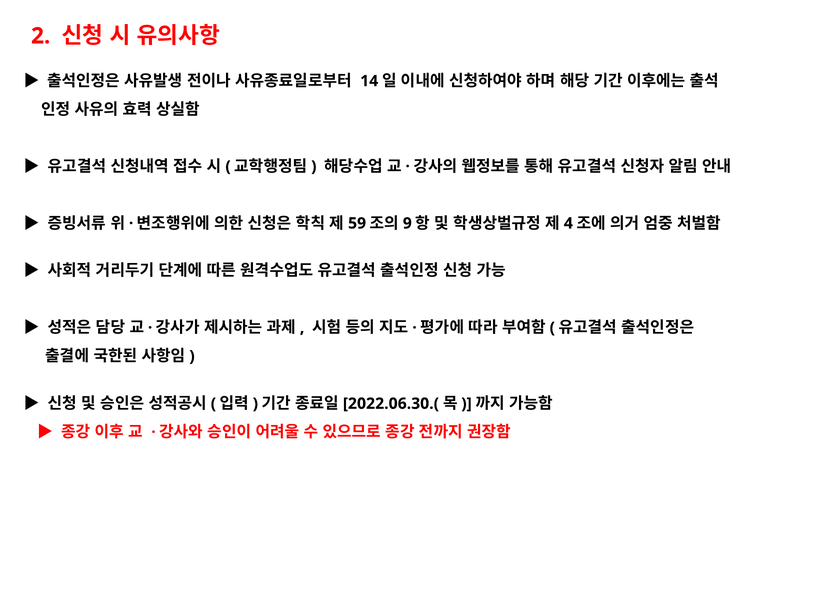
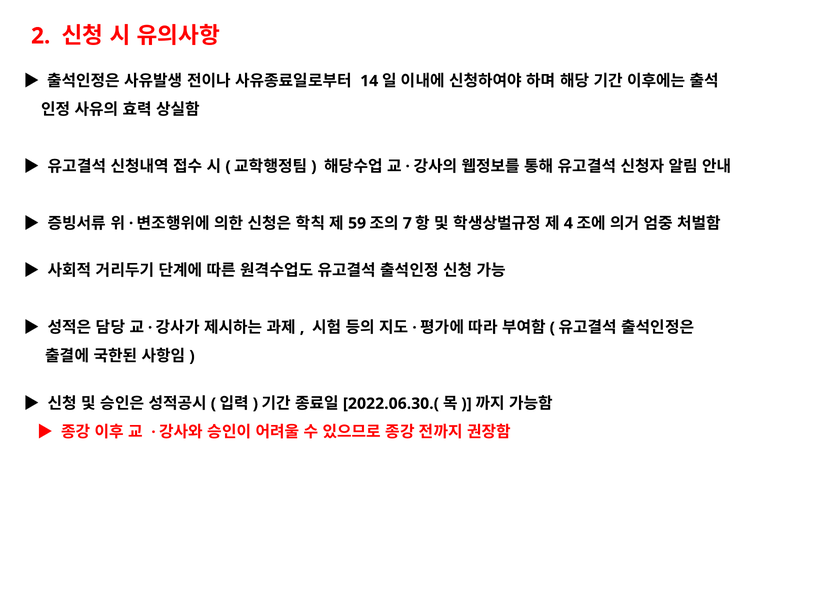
9: 9 -> 7
